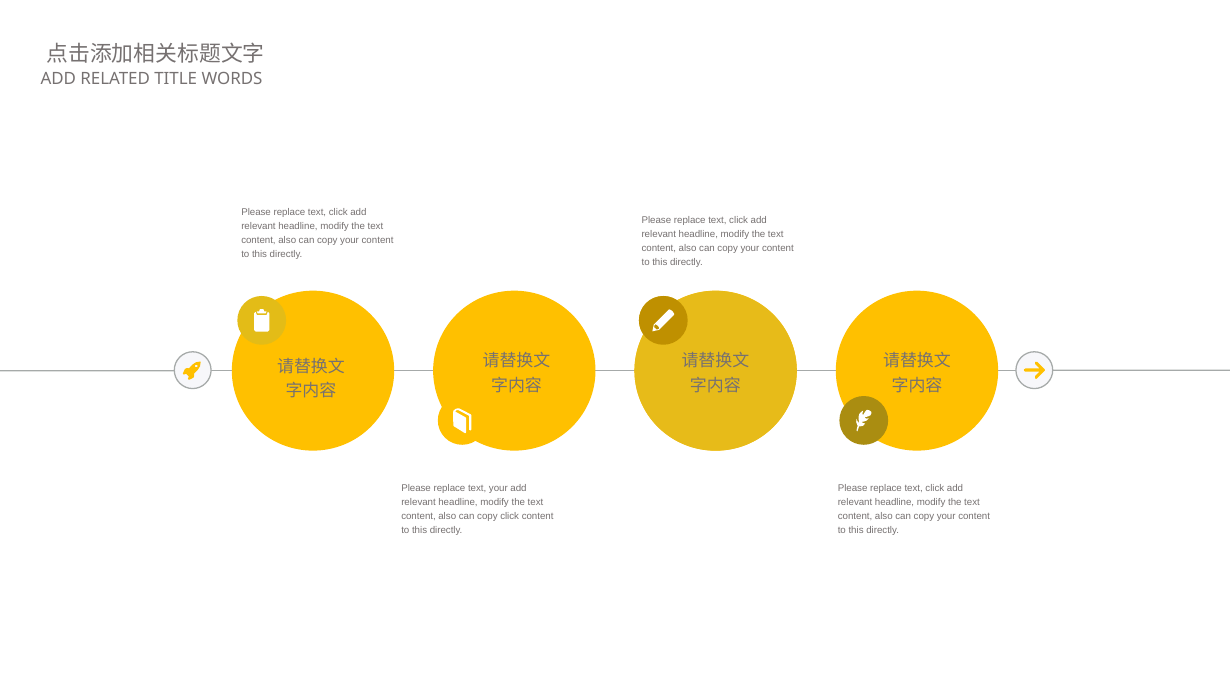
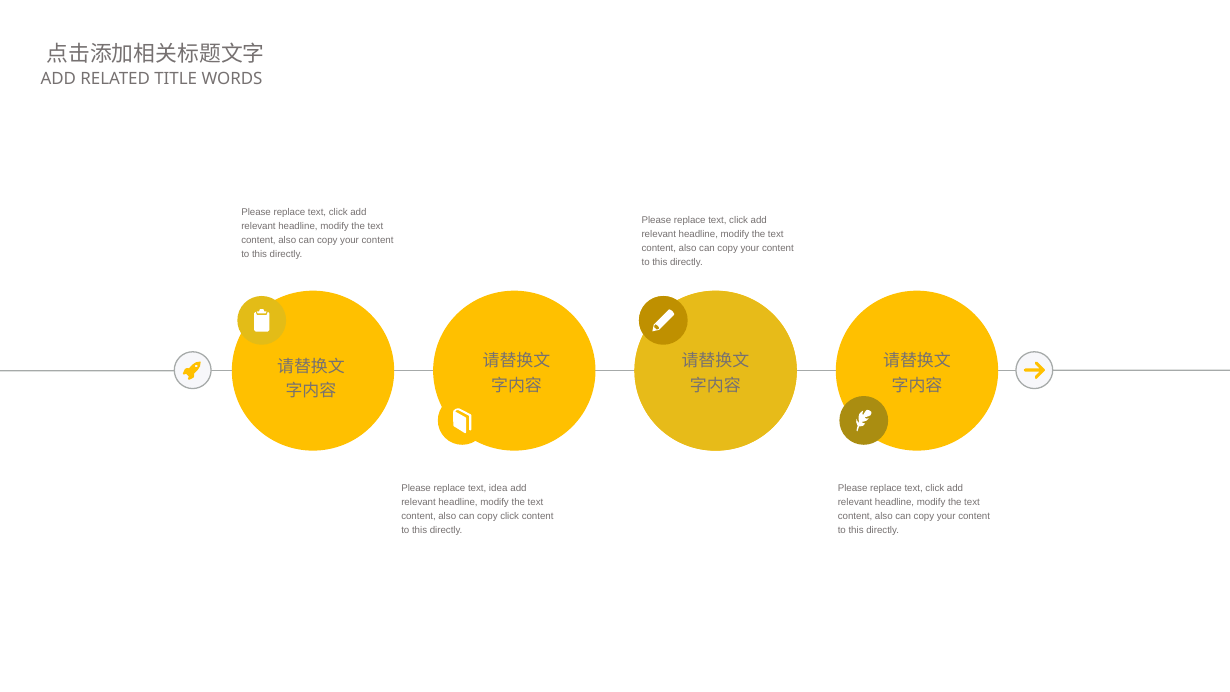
text your: your -> idea
